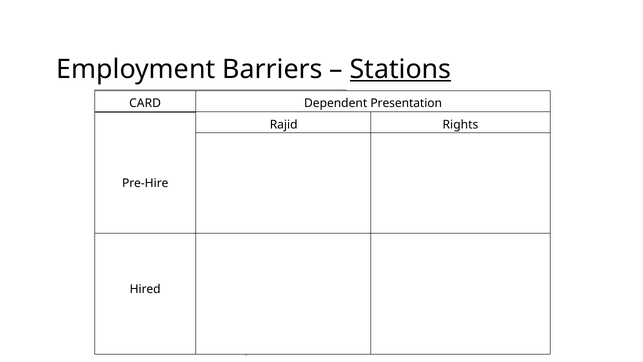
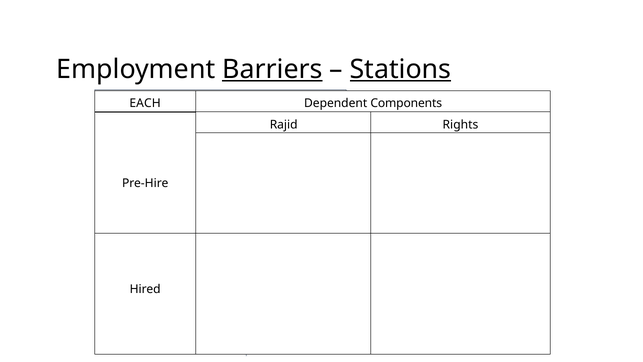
Barriers underline: none -> present
CARD: CARD -> EACH
Presentation: Presentation -> Components
